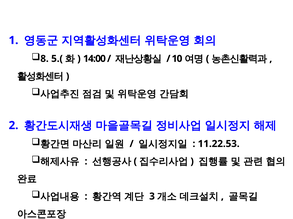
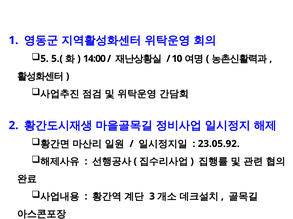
8: 8 -> 5
11.22.53: 11.22.53 -> 23.05.92
